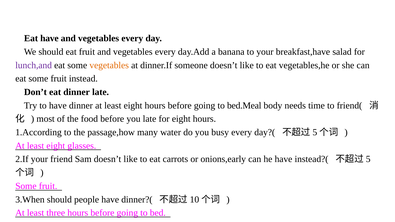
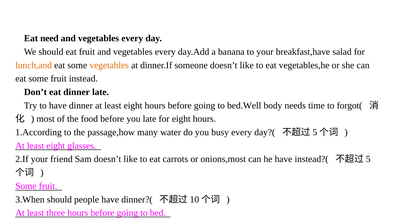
Eat have: have -> need
lunch,and colour: purple -> orange
bed.Meal: bed.Meal -> bed.Well
friend(: friend( -> forgot(
onions,early: onions,early -> onions,most
